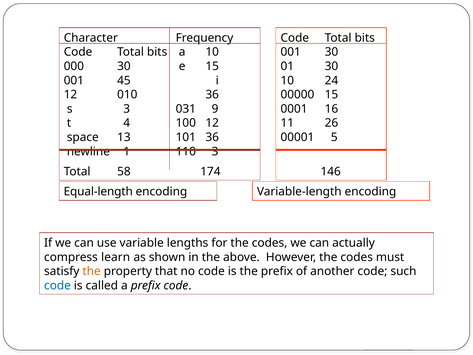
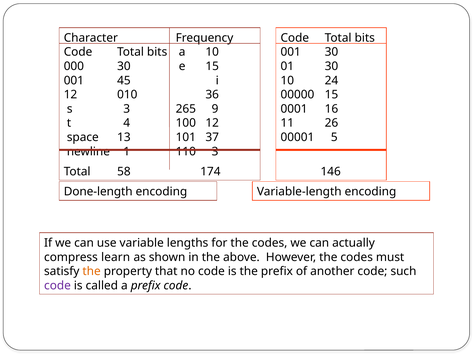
031: 031 -> 265
101 36: 36 -> 37
Equal-length: Equal-length -> Done-length
code at (57, 285) colour: blue -> purple
